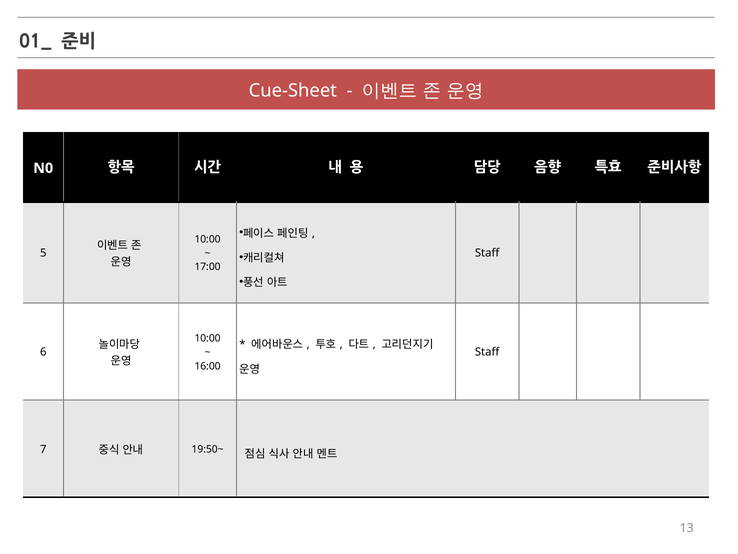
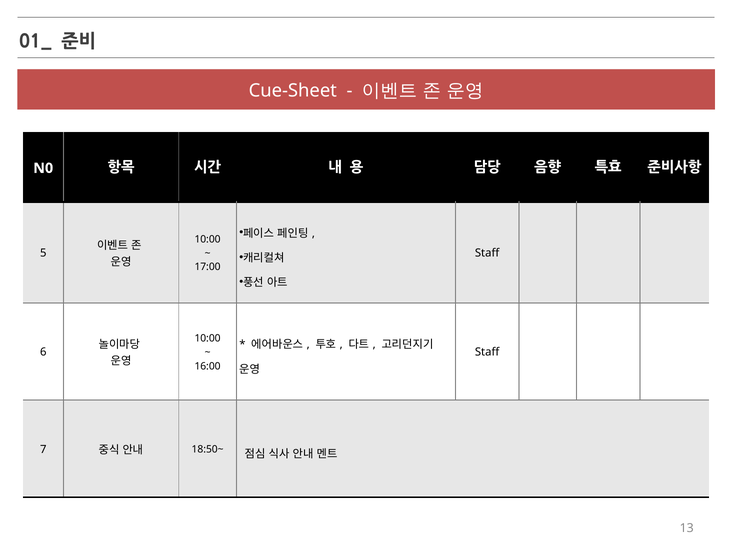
19:50~: 19:50~ -> 18:50~
